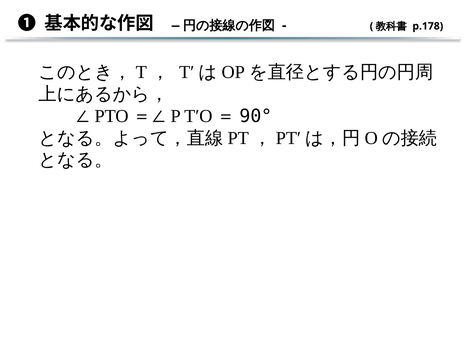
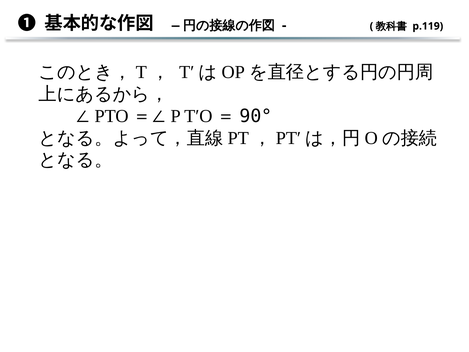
p.178: p.178 -> p.119
